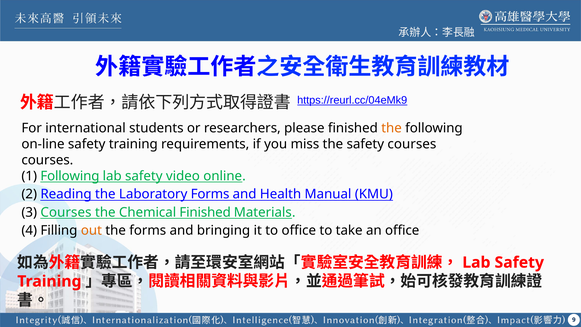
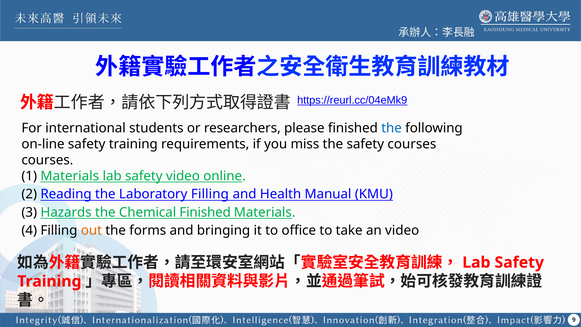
the at (392, 128) colour: orange -> blue
1 Following: Following -> Materials
Laboratory Forms: Forms -> Filling
3 Courses: Courses -> Hazards
an office: office -> video
